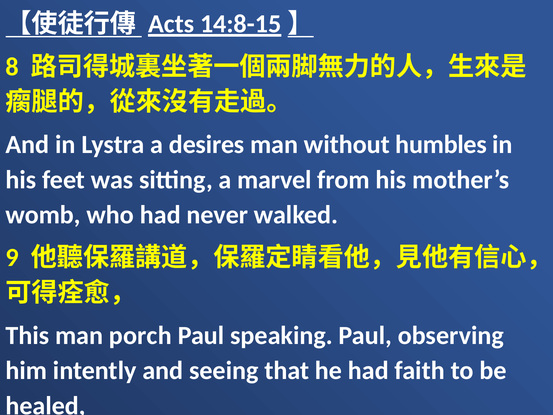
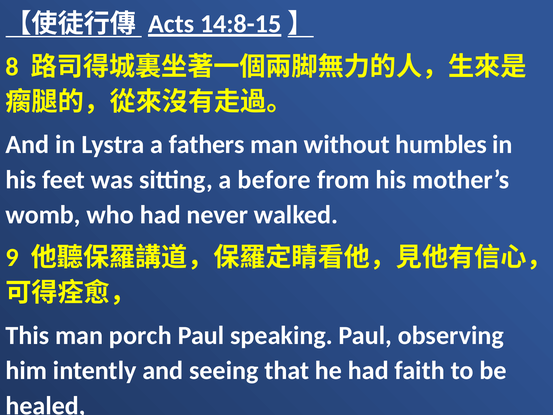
desires: desires -> fathers
marvel: marvel -> before
